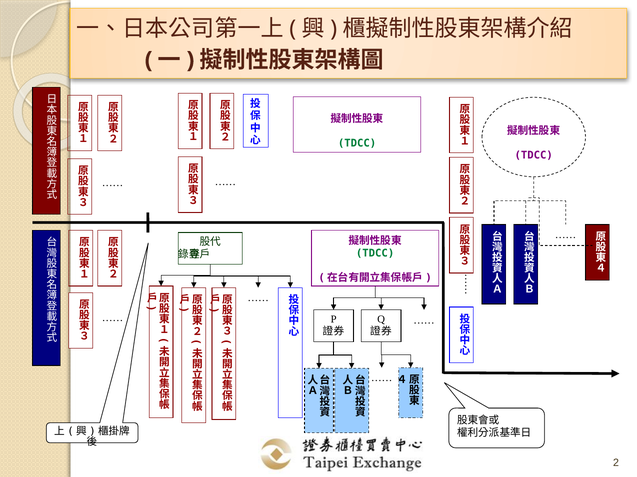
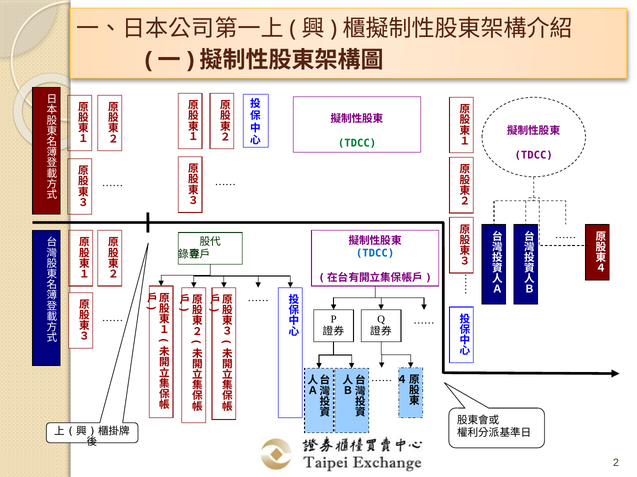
TDCC at (375, 254) colour: green -> blue
